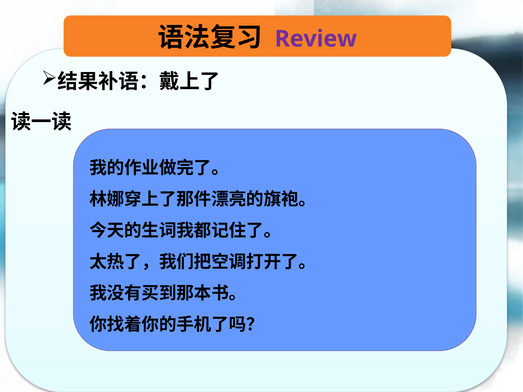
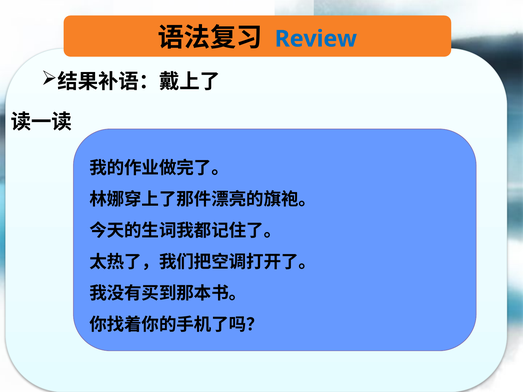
Review colour: purple -> blue
